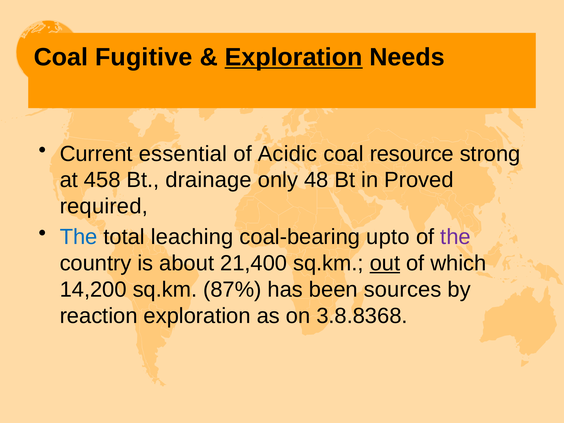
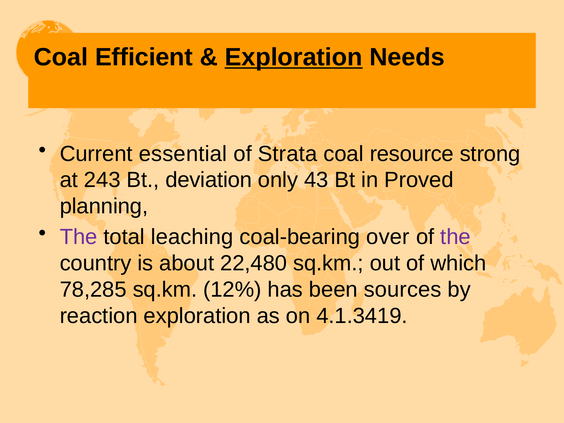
Fugitive: Fugitive -> Efficient
Acidic: Acidic -> Strata
458: 458 -> 243
drainage: drainage -> deviation
48: 48 -> 43
required: required -> planning
The at (79, 237) colour: blue -> purple
upto: upto -> over
21,400: 21,400 -> 22,480
out underline: present -> none
14,200: 14,200 -> 78,285
87%: 87% -> 12%
3.8.8368: 3.8.8368 -> 4.1.3419
